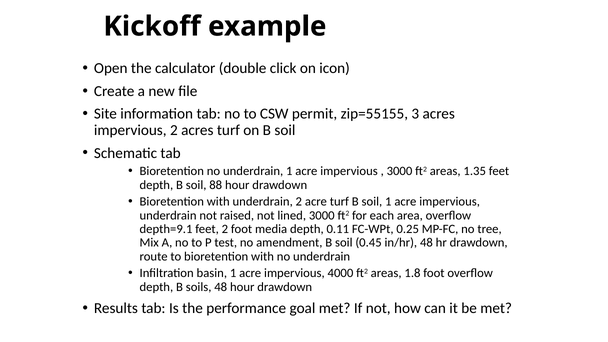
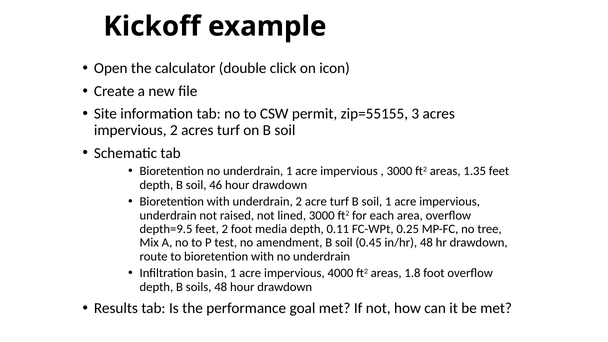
88: 88 -> 46
depth=9.1: depth=9.1 -> depth=9.5
